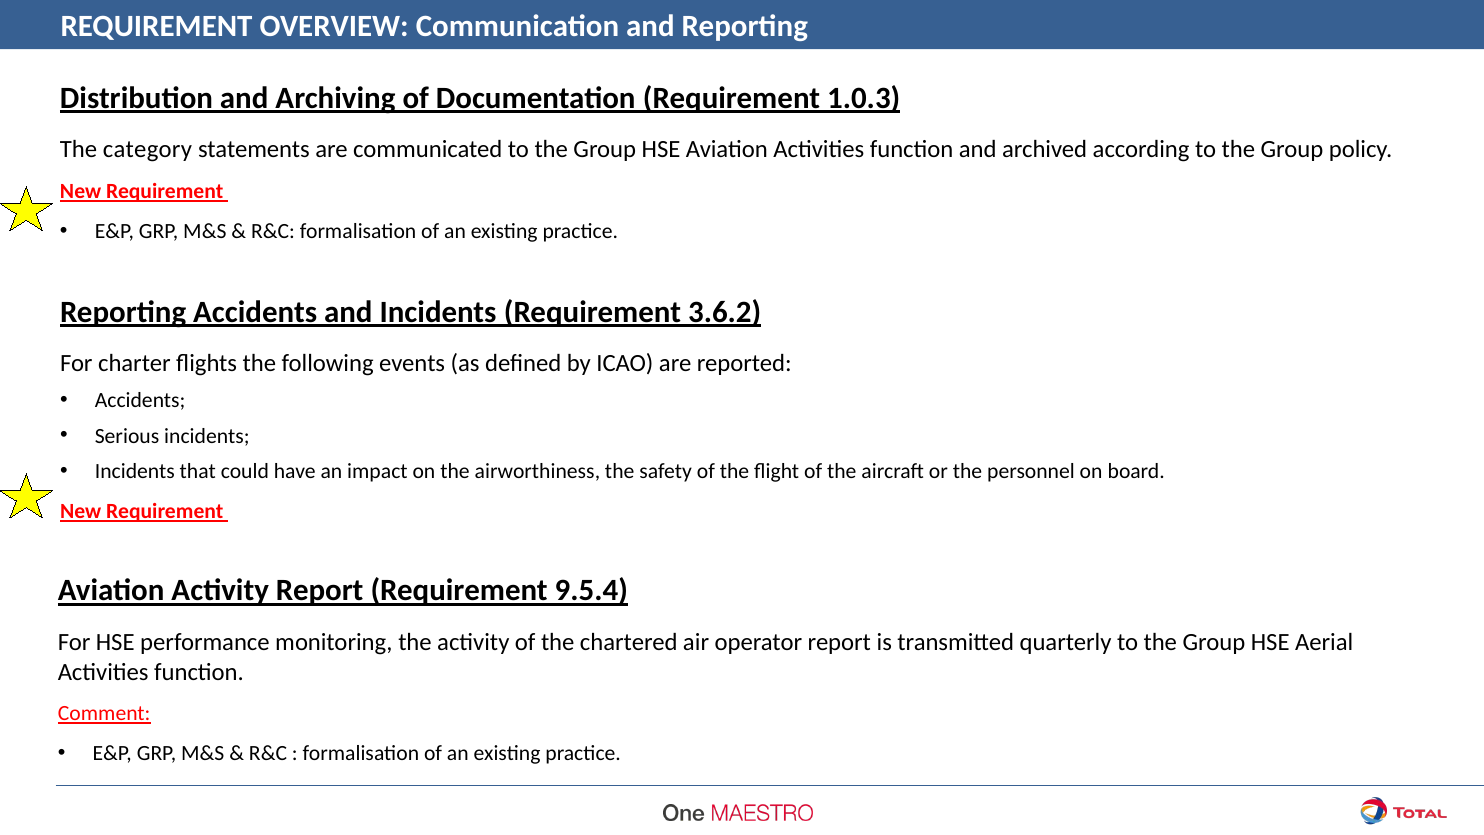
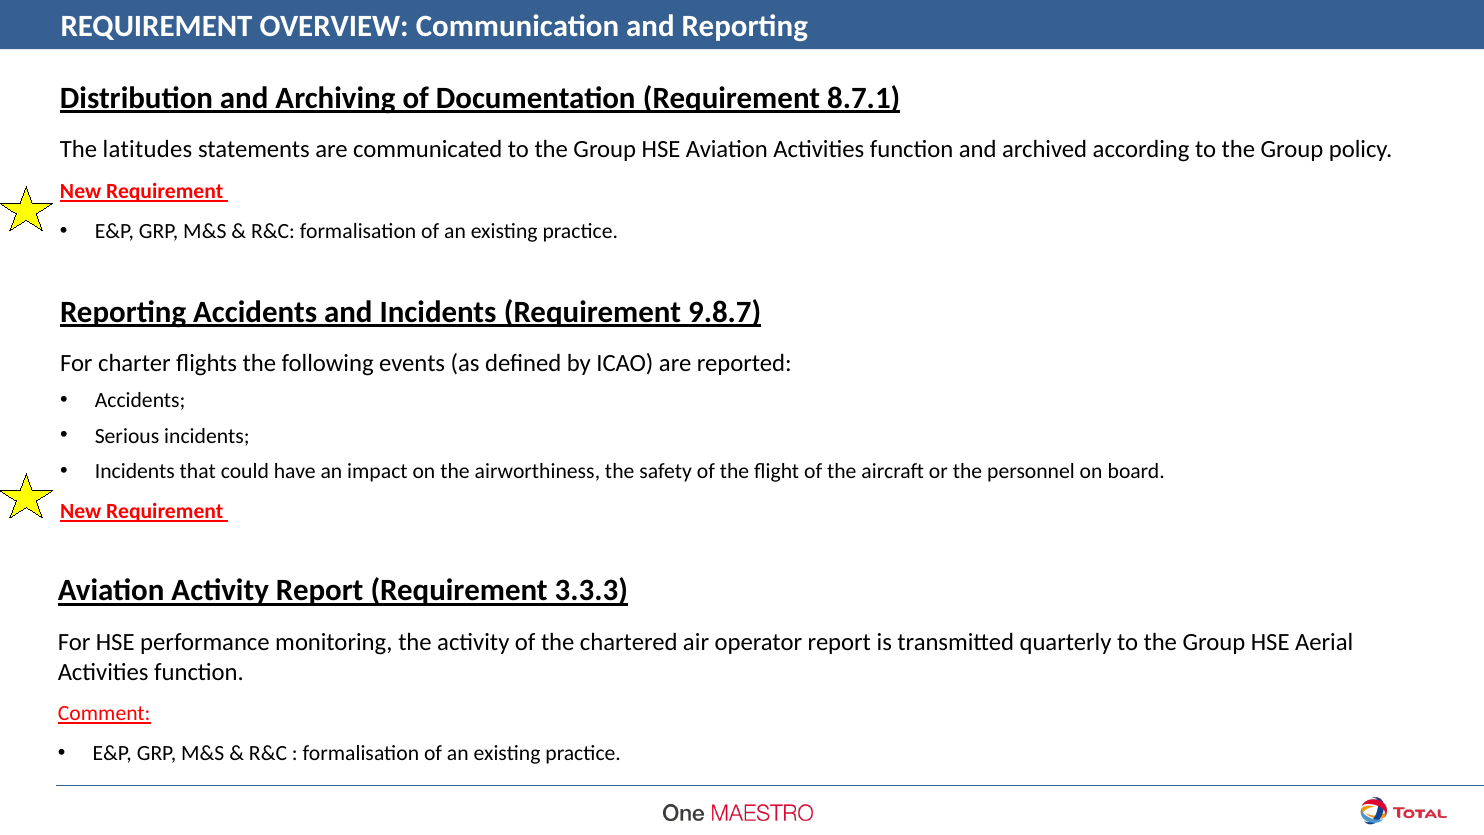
1.0.3: 1.0.3 -> 8.7.1
category: category -> latitudes
3.6.2: 3.6.2 -> 9.8.7
9.5.4: 9.5.4 -> 3.3.3
